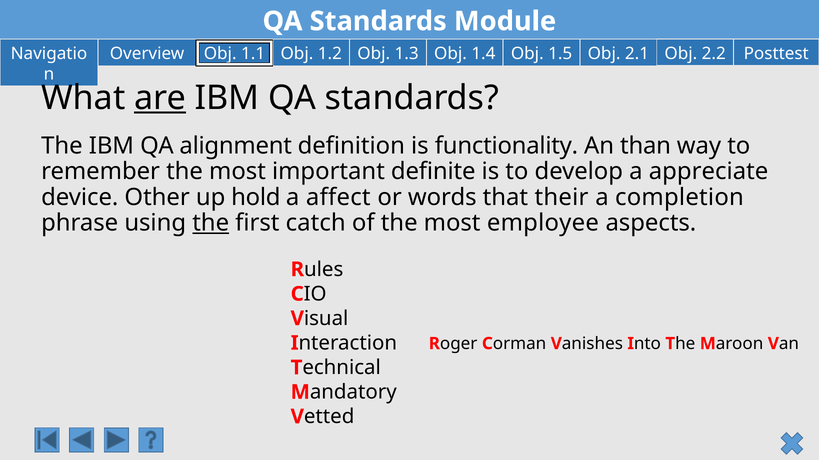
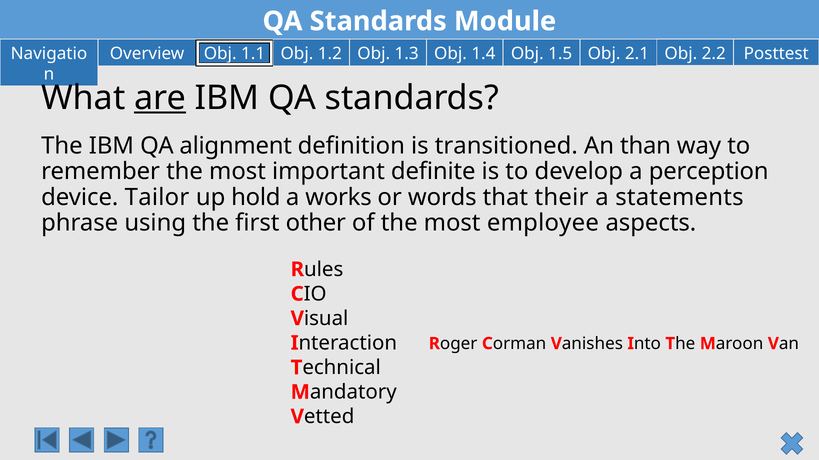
functionality: functionality -> transitioned
appreciate: appreciate -> perception
Other: Other -> Tailor
affect: affect -> works
completion: completion -> statements
the at (211, 223) underline: present -> none
catch: catch -> other
